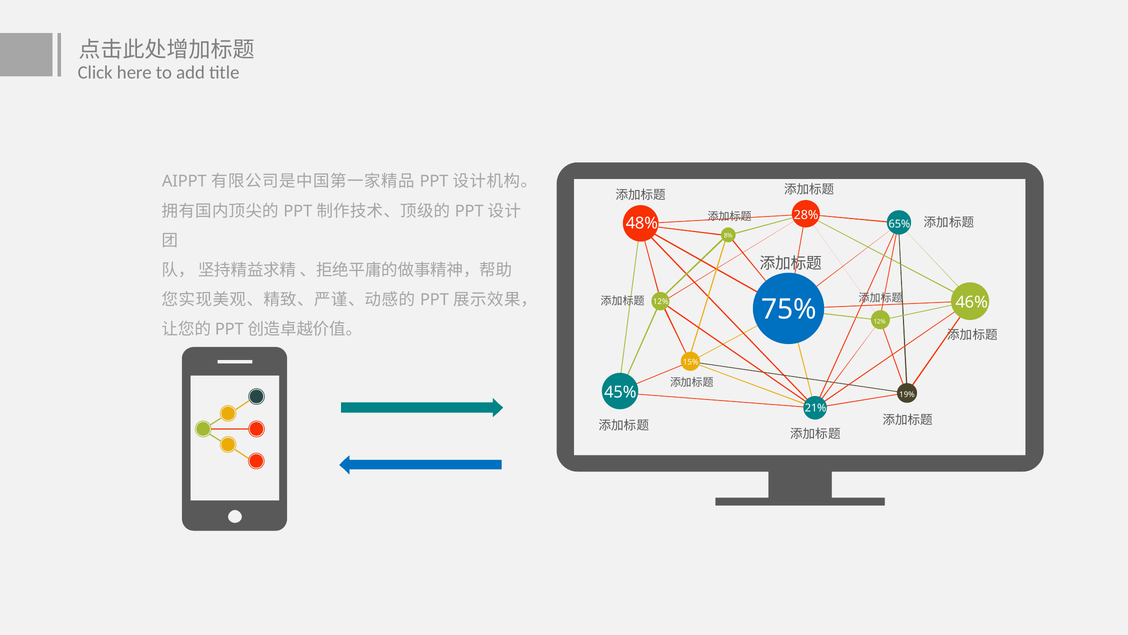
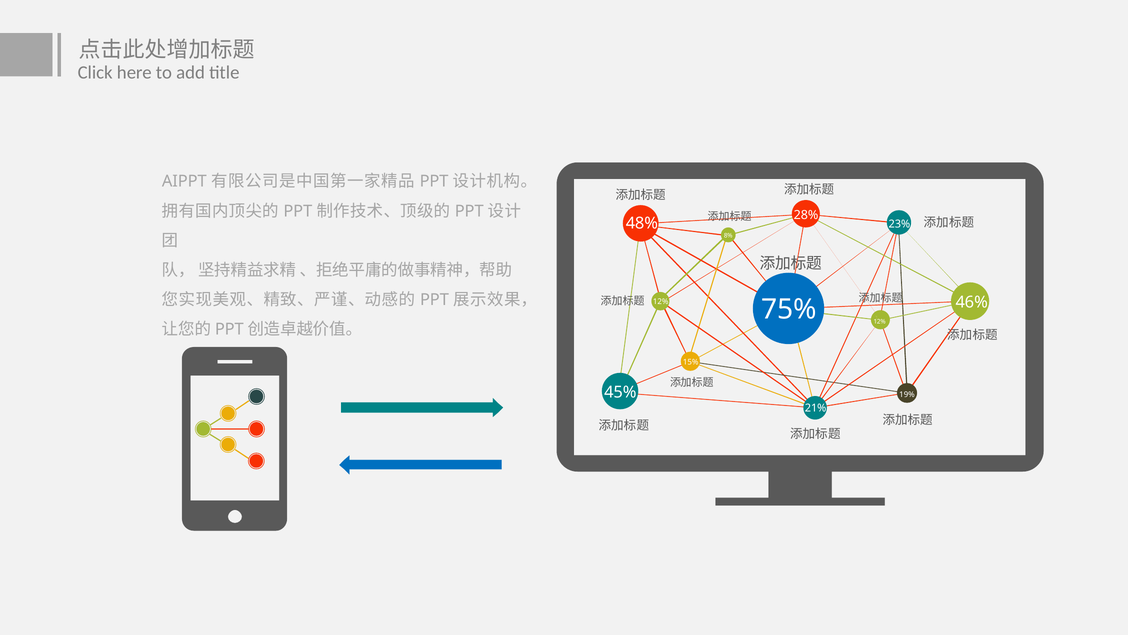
65%: 65% -> 23%
